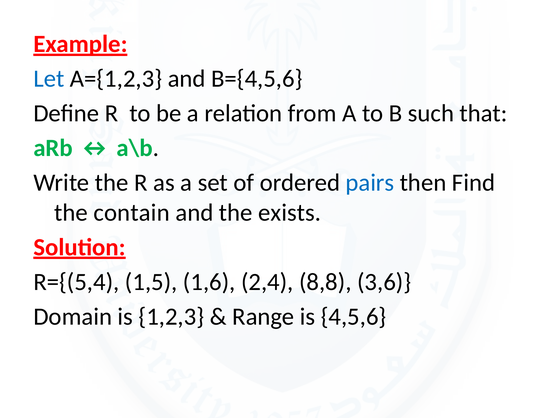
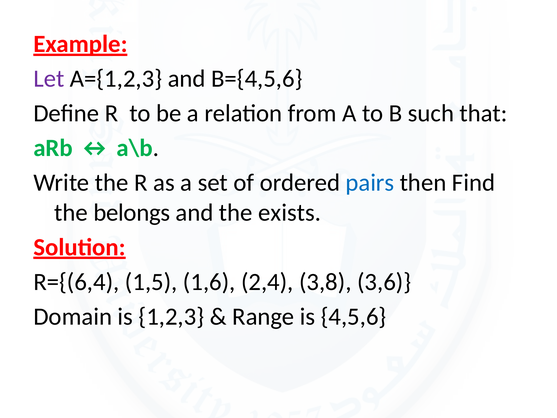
Let colour: blue -> purple
contain: contain -> belongs
R={(5,4: R={(5,4 -> R={(6,4
8,8: 8,8 -> 3,8
